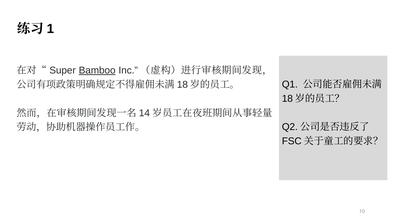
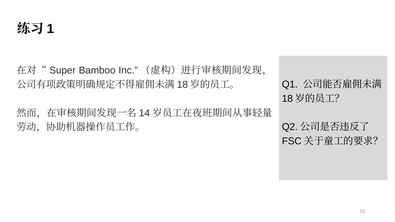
Bamboo underline: present -> none
